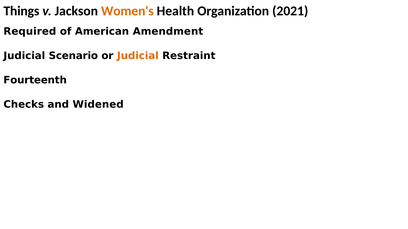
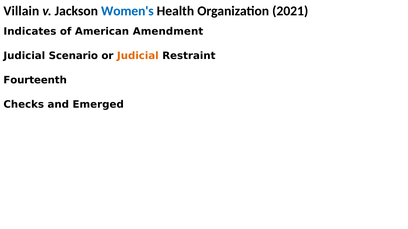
Things: Things -> Villain
Women's colour: orange -> blue
Required: Required -> Indicates
Widened: Widened -> Emerged
